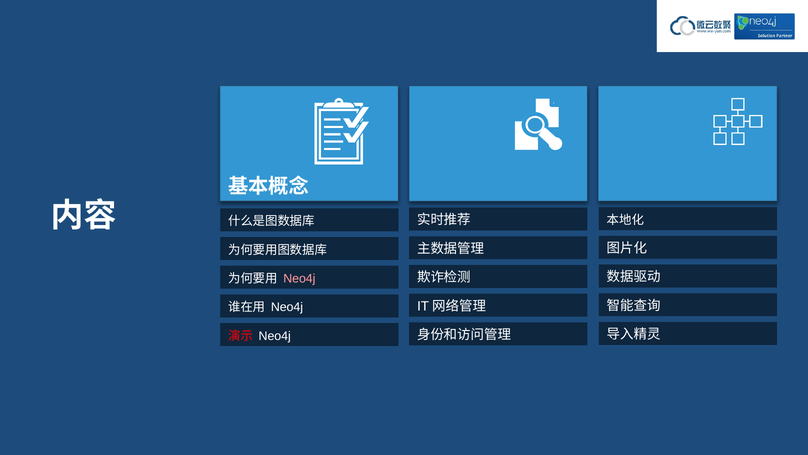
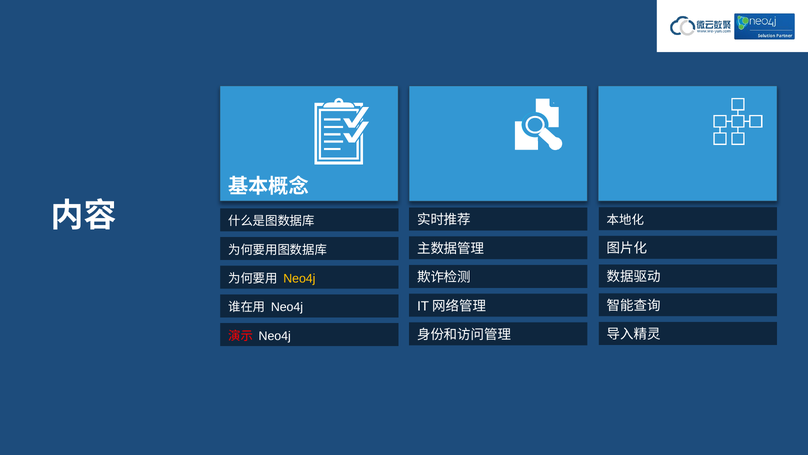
Neo4j at (299, 278) colour: pink -> yellow
